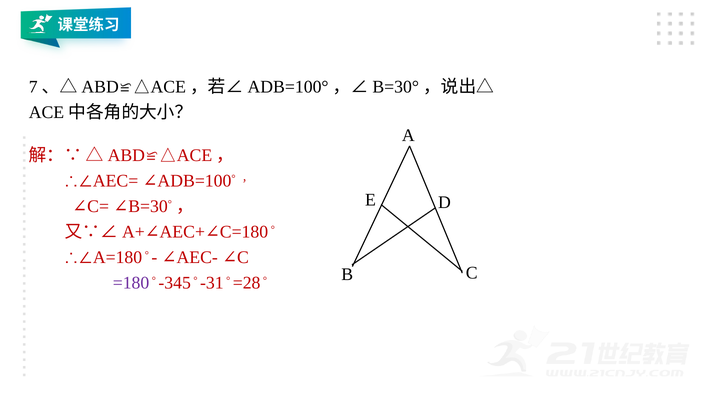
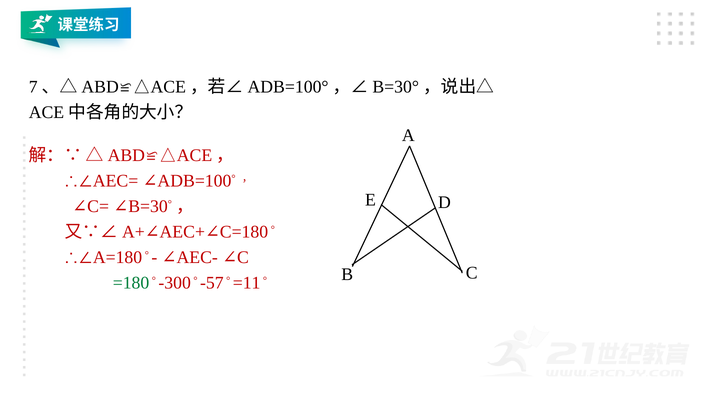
=180 colour: purple -> green
-345: -345 -> -300
-31: -31 -> -57
=28: =28 -> =11
